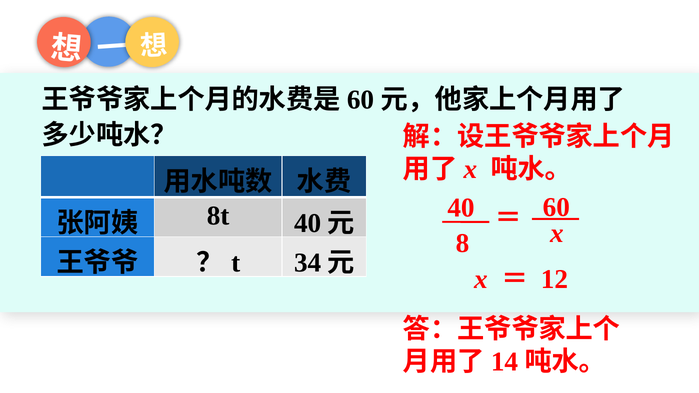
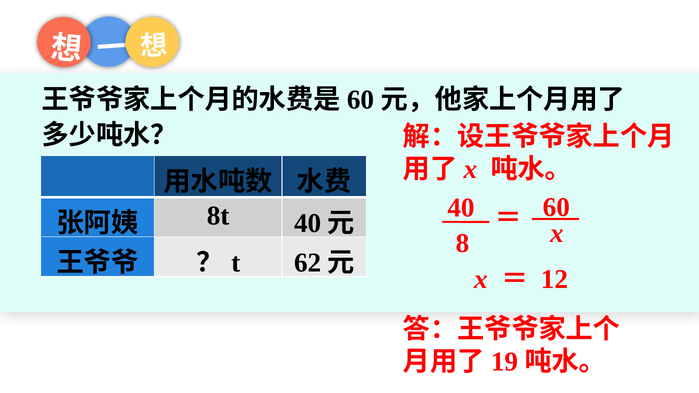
34: 34 -> 62
14: 14 -> 19
